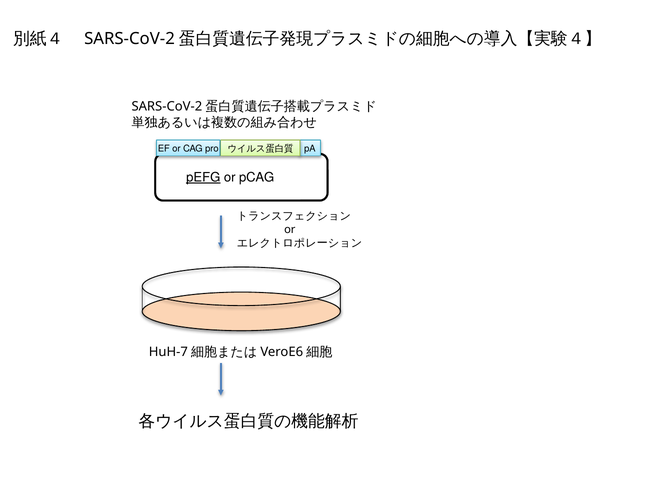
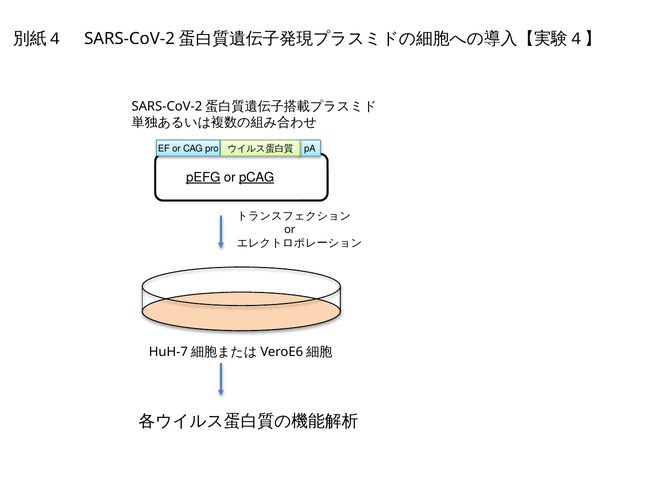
pCAG underline: none -> present
